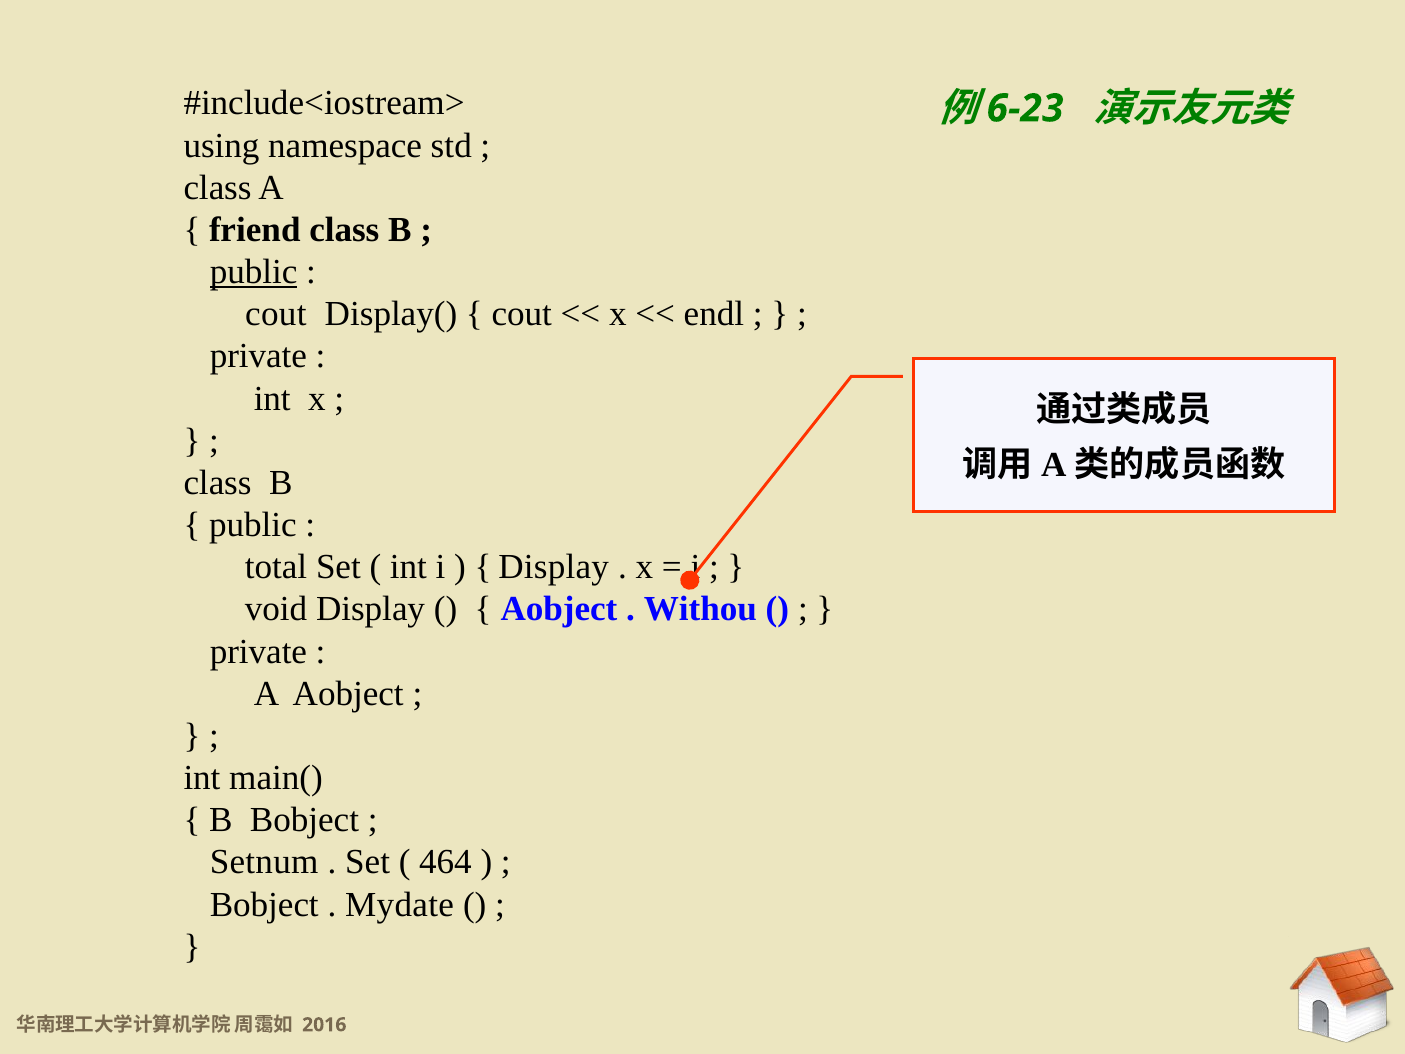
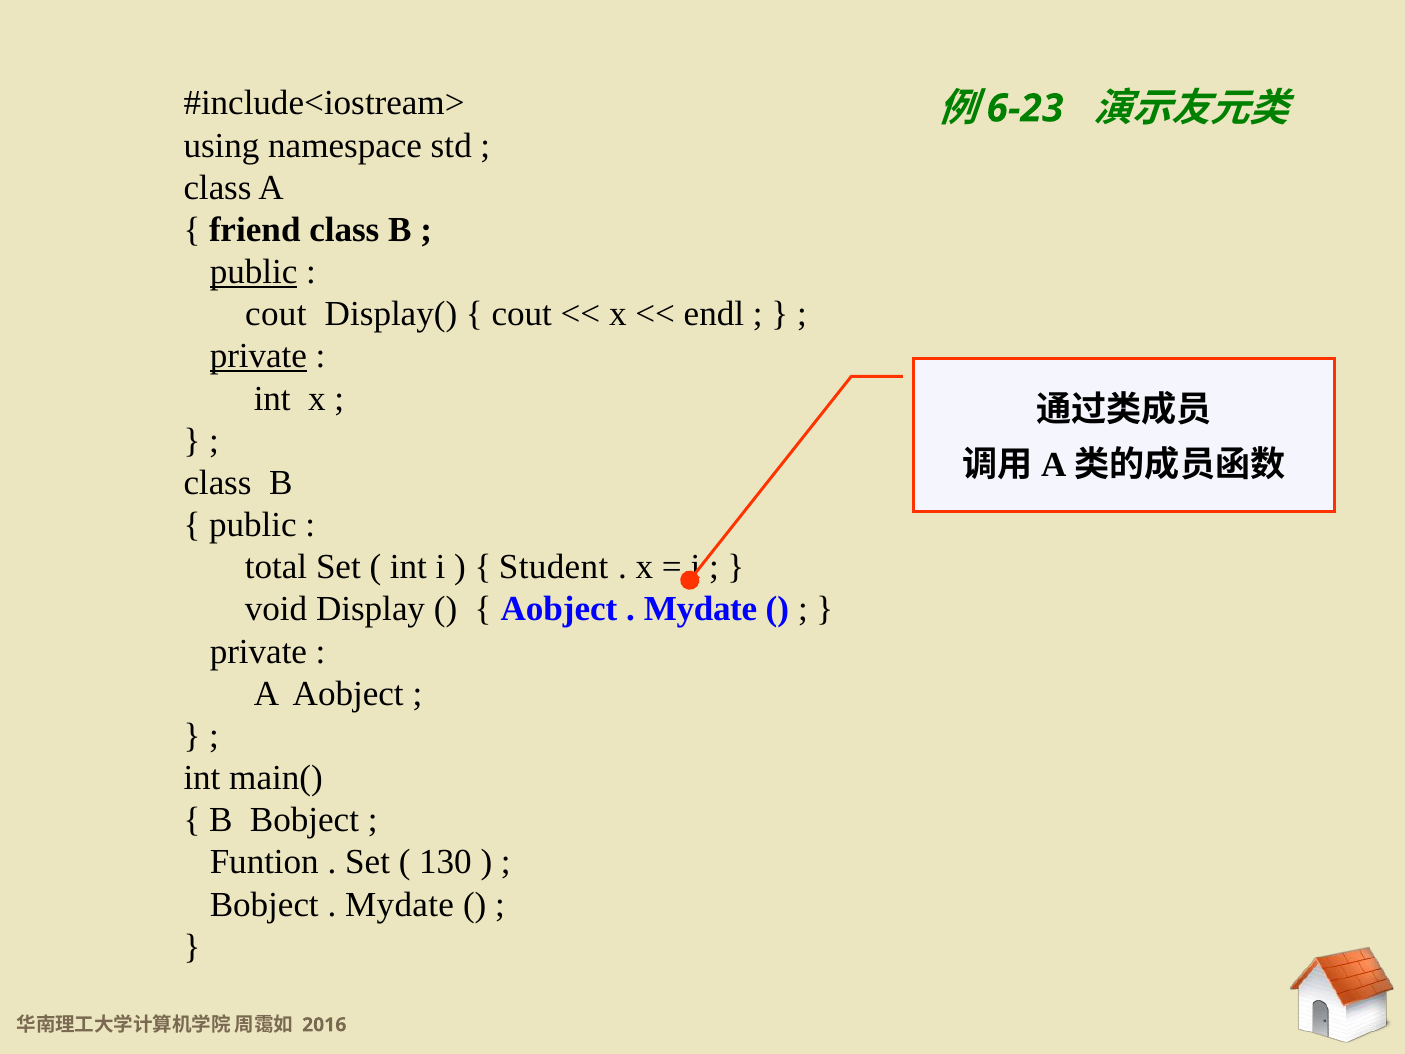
private at (258, 356) underline: none -> present
Display at (554, 567): Display -> Student
Withou at (700, 609): Withou -> Mydate
Setnum: Setnum -> Funtion
464: 464 -> 130
